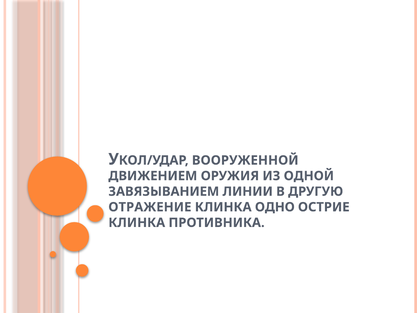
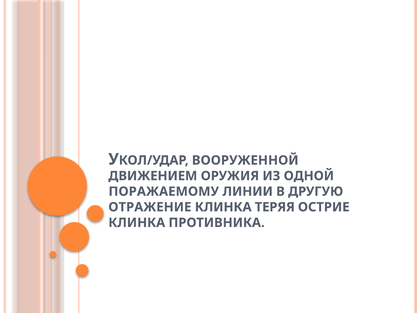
ЗАВЯЗЫВАНИЕМ: ЗАВЯЗЫВАНИЕМ -> ПОРАЖАЕМОМУ
ОДНО: ОДНО -> ТЕРЯЯ
